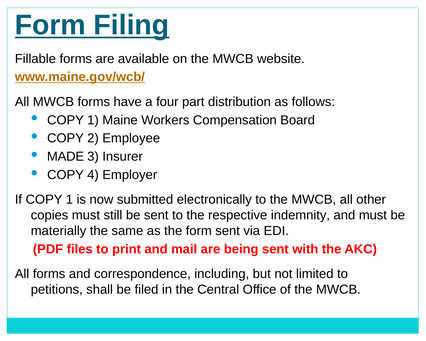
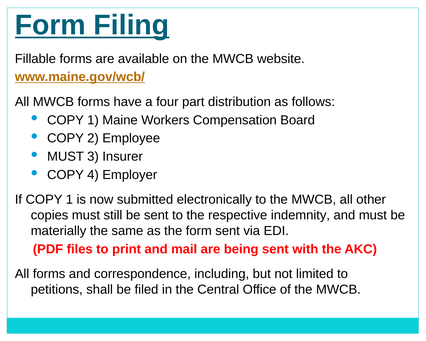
MADE at (66, 156): MADE -> MUST
